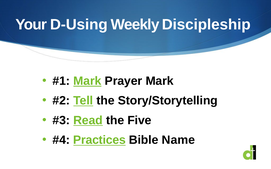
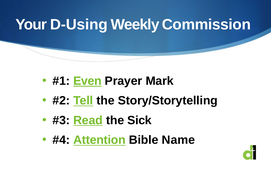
Discipleship: Discipleship -> Commission
Mark at (87, 81): Mark -> Even
Five: Five -> Sick
Practices: Practices -> Attention
